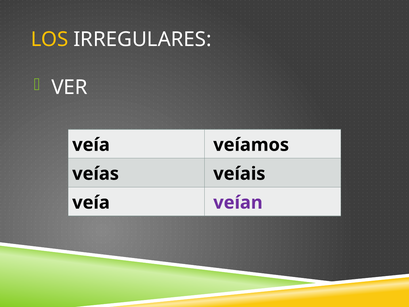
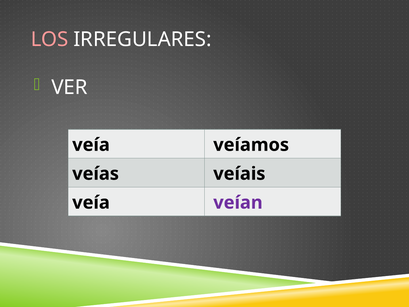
LOS colour: yellow -> pink
